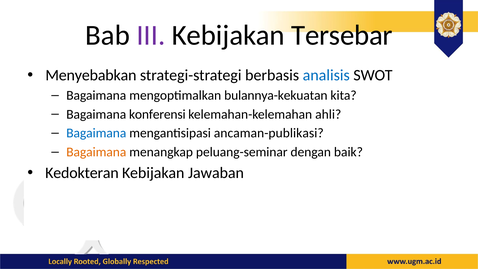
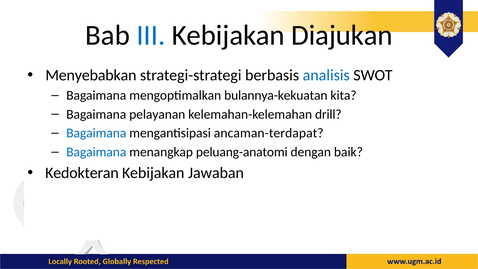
III colour: purple -> blue
Tersebar: Tersebar -> Diajukan
konferensi: konferensi -> pelayanan
ahli: ahli -> drill
ancaman-publikasi: ancaman-publikasi -> ancaman-terdapat
Bagaimana at (96, 152) colour: orange -> blue
peluang-seminar: peluang-seminar -> peluang-anatomi
